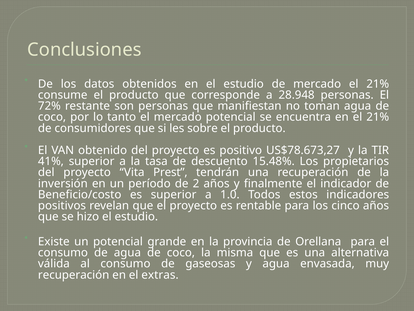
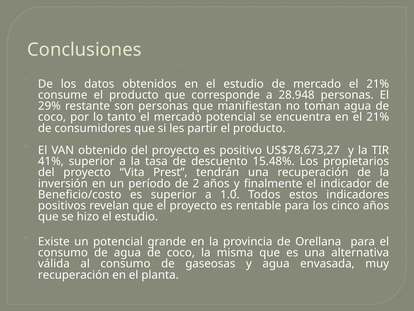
72%: 72% -> 29%
sobre: sobre -> partir
extras: extras -> planta
